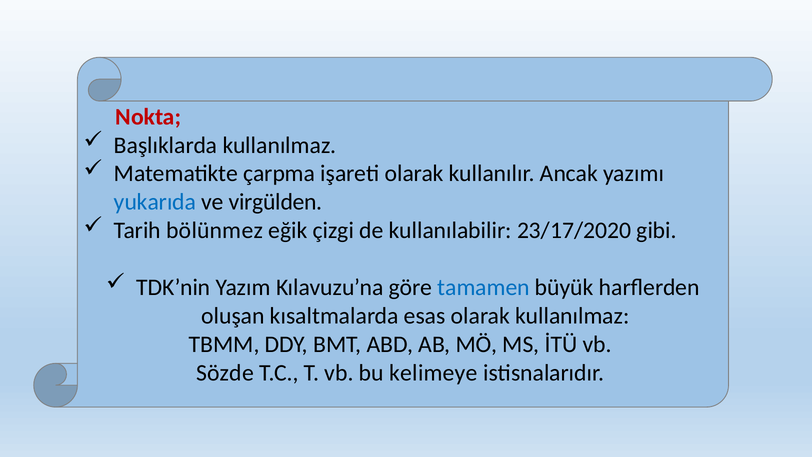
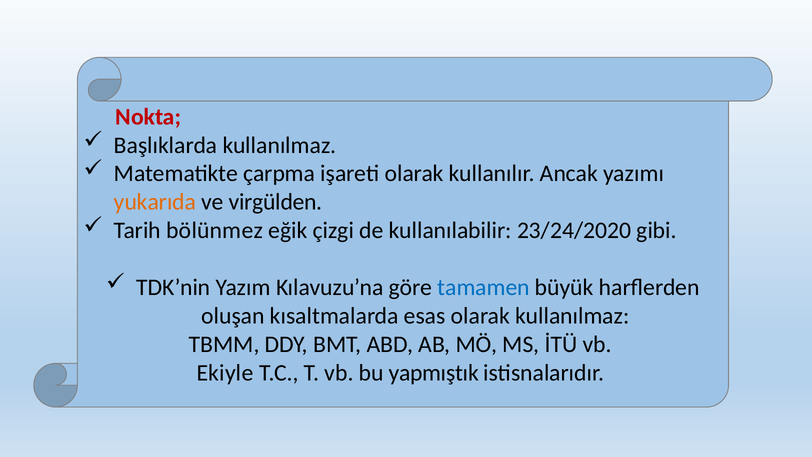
yukarıda colour: blue -> orange
23/17/2020: 23/17/2020 -> 23/24/2020
Sözde: Sözde -> Ekiyle
kelimeye: kelimeye -> yapmıştık
